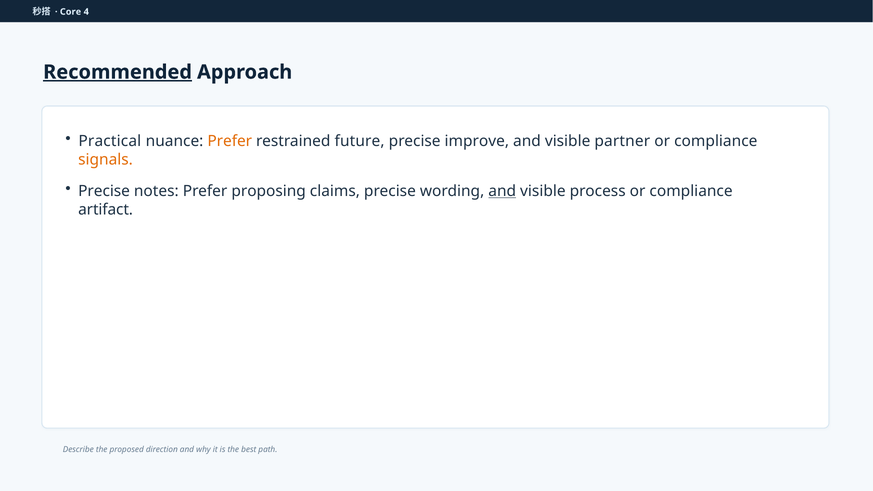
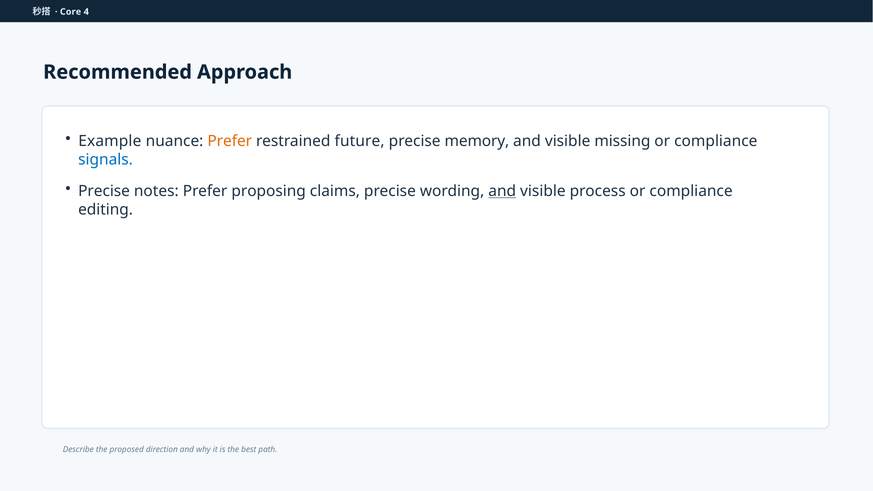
Recommended underline: present -> none
Practical: Practical -> Example
improve: improve -> memory
partner: partner -> missing
signals colour: orange -> blue
artifact: artifact -> editing
